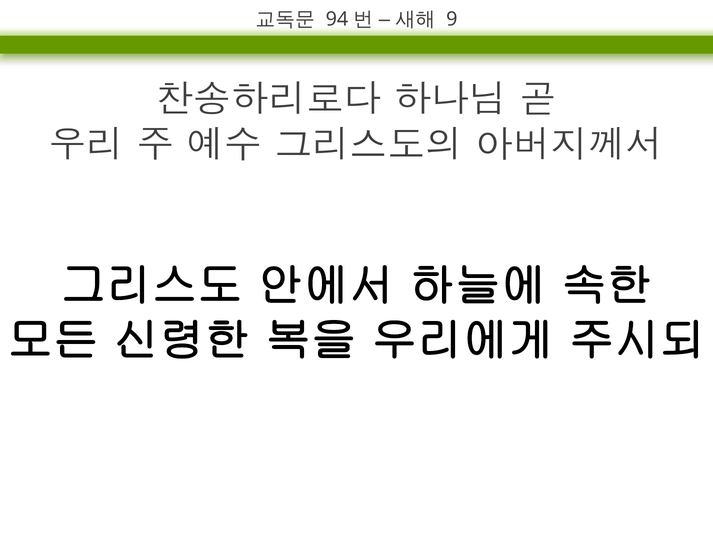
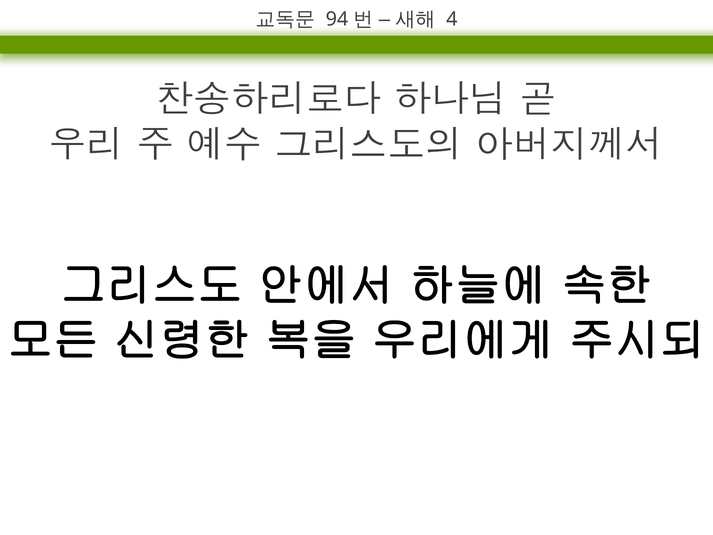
9: 9 -> 4
